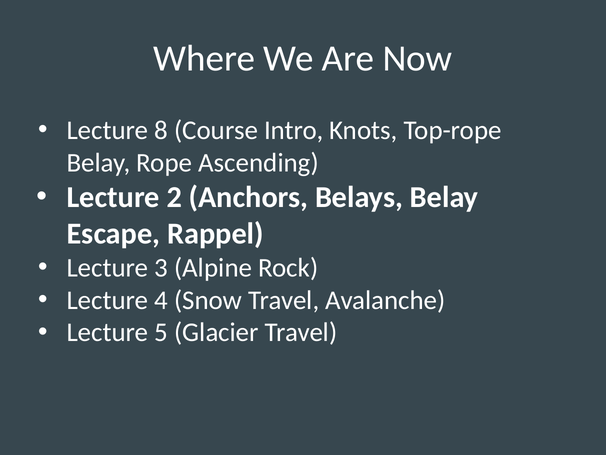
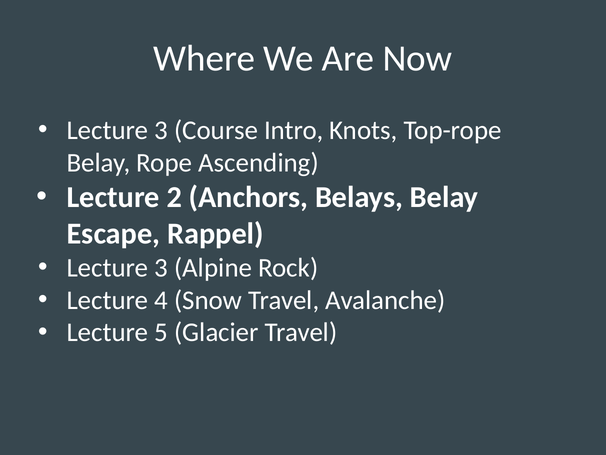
8 at (161, 130): 8 -> 3
